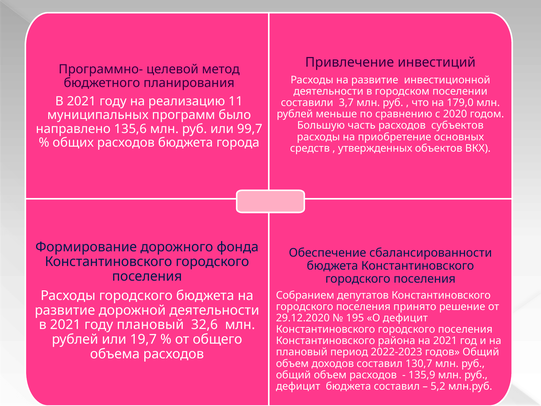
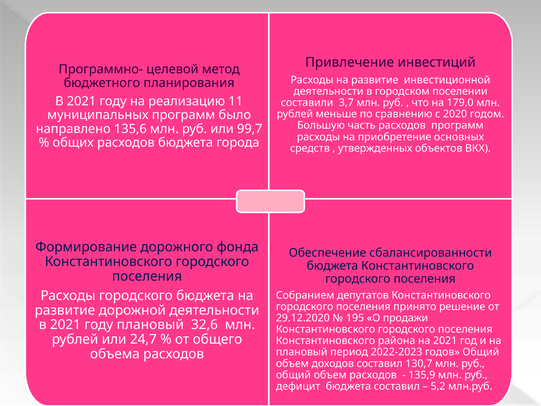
расходов субъектов: субъектов -> программ
О дефицит: дефицит -> продажи
19,7: 19,7 -> 24,7
